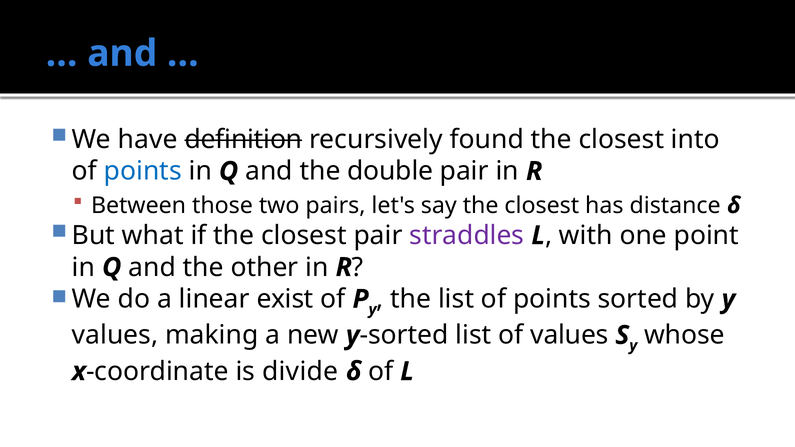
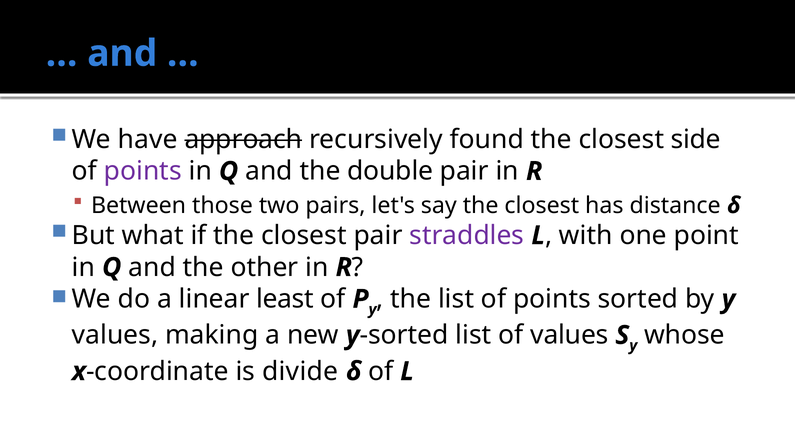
definition: definition -> approach
into: into -> side
points at (143, 171) colour: blue -> purple
exist: exist -> least
